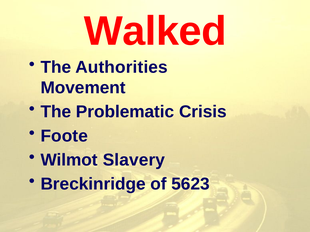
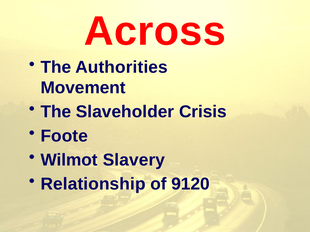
Walked: Walked -> Across
Problematic: Problematic -> Slaveholder
Breckinridge: Breckinridge -> Relationship
5623: 5623 -> 9120
